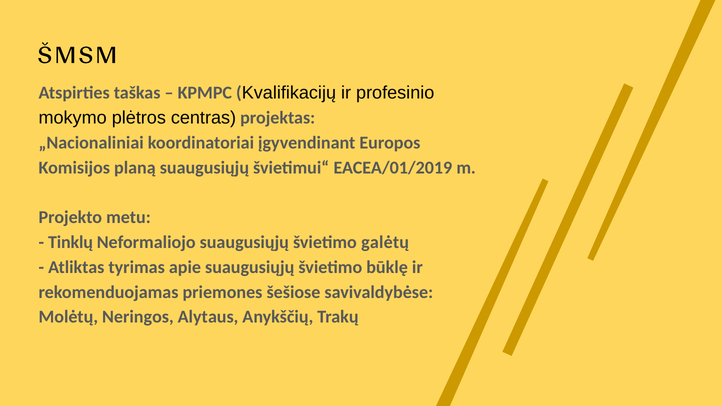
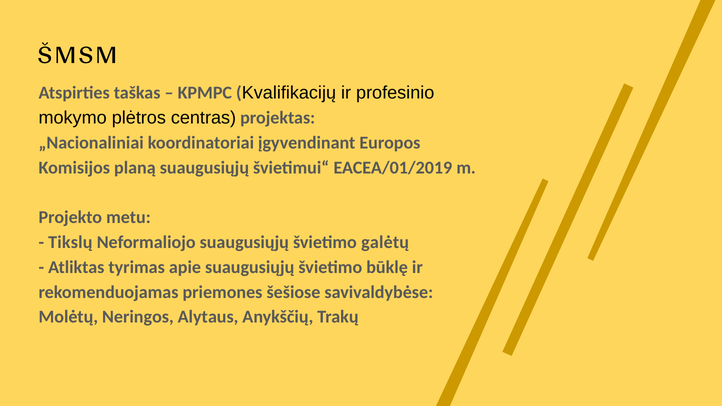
Tinklų: Tinklų -> Tikslų
